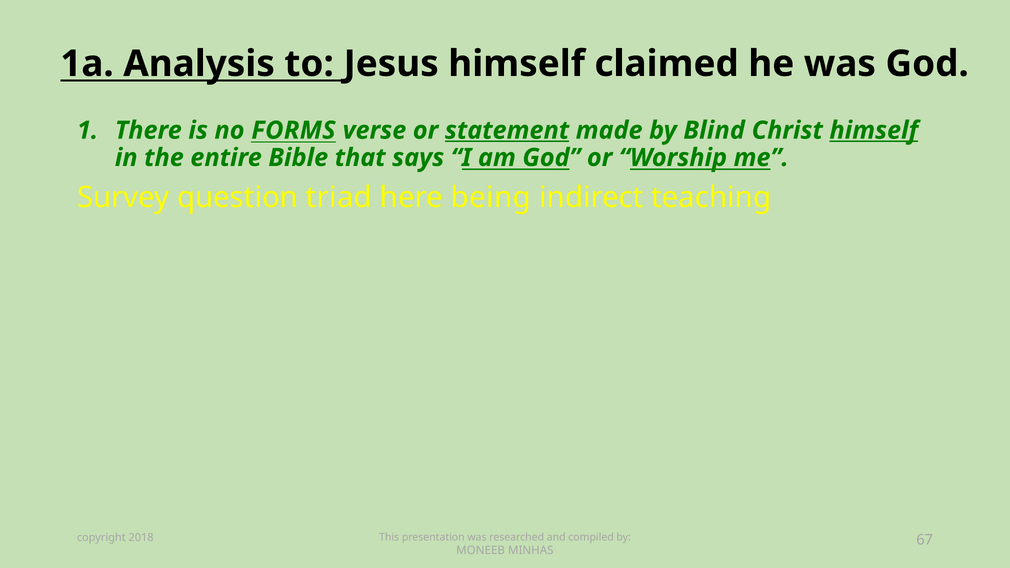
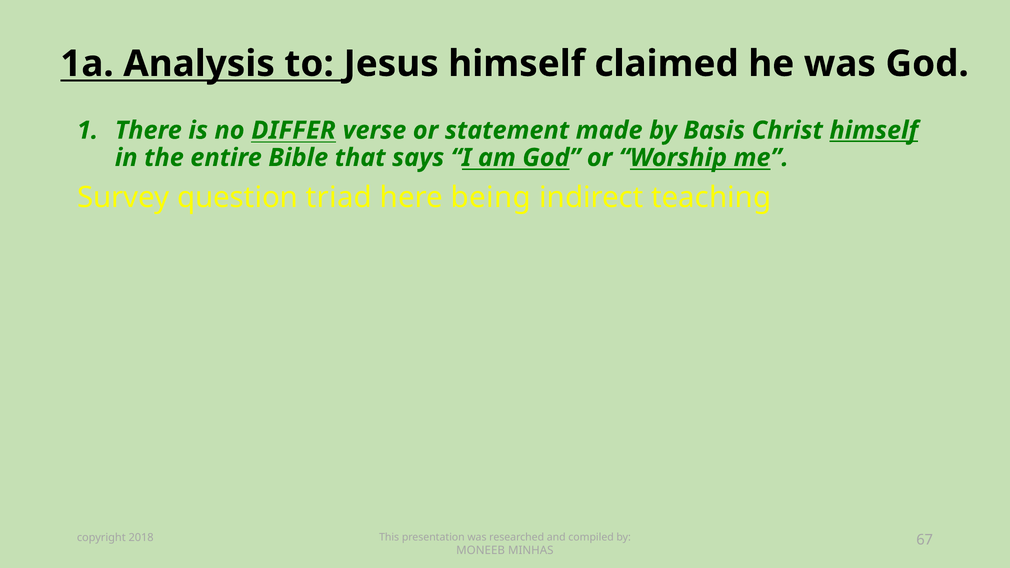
FORMS: FORMS -> DIFFER
statement underline: present -> none
Blind: Blind -> Basis
